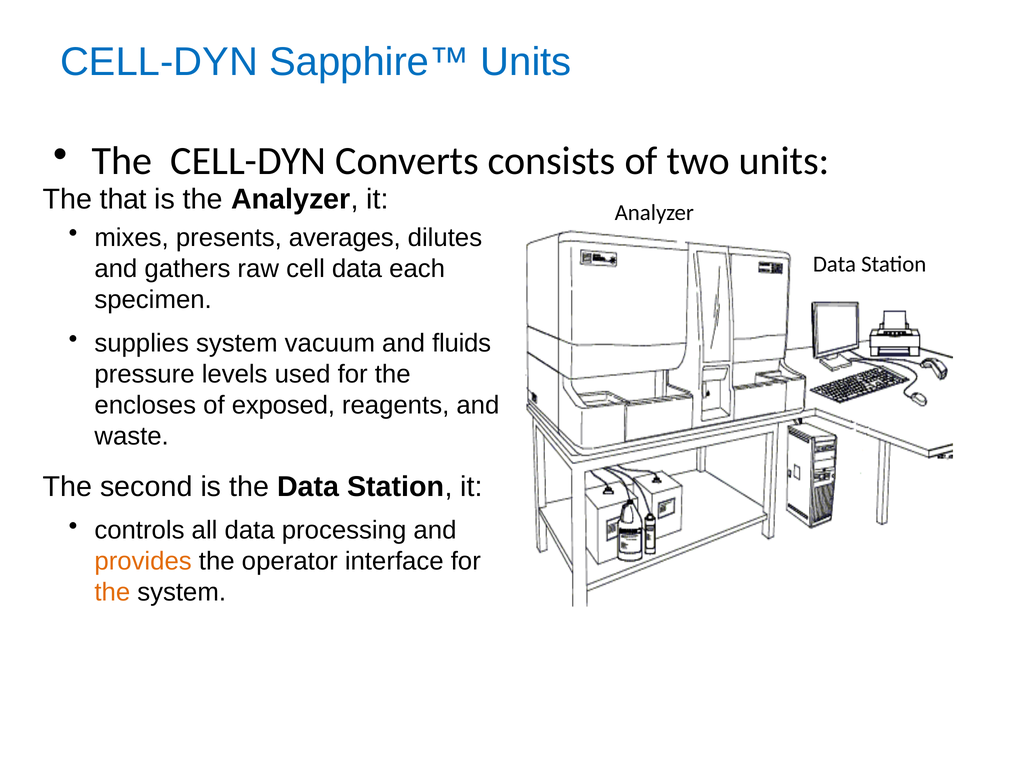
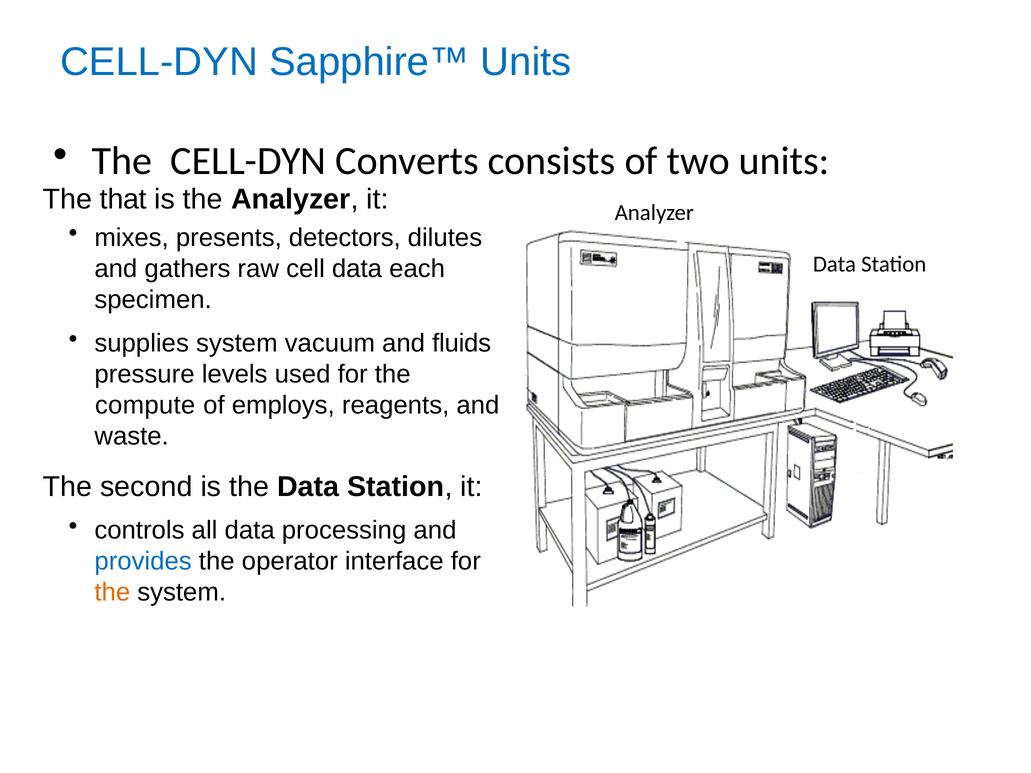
averages: averages -> detectors
encloses: encloses -> compute
exposed: exposed -> employs
provides colour: orange -> blue
